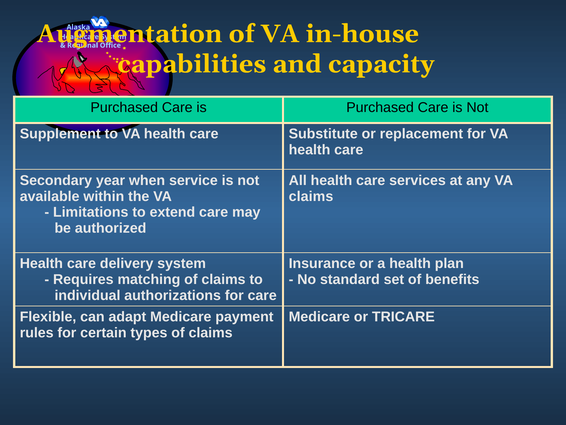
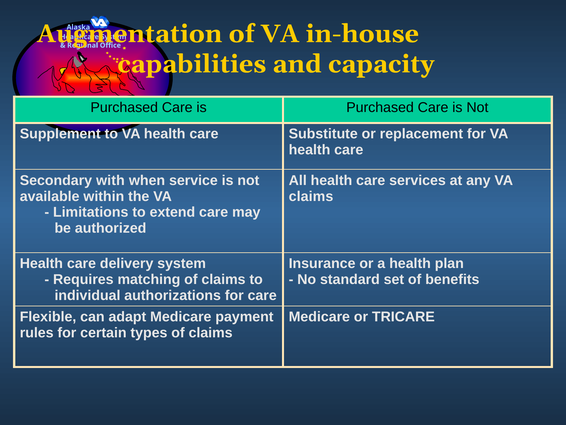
year: year -> with
